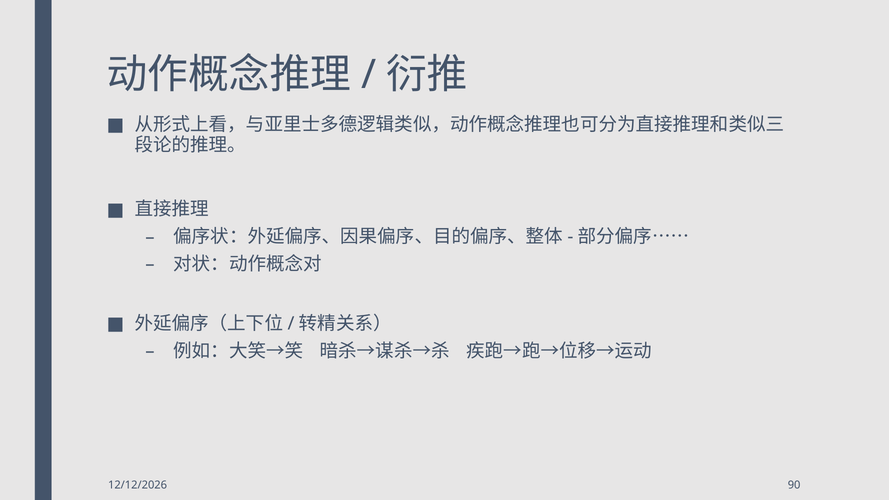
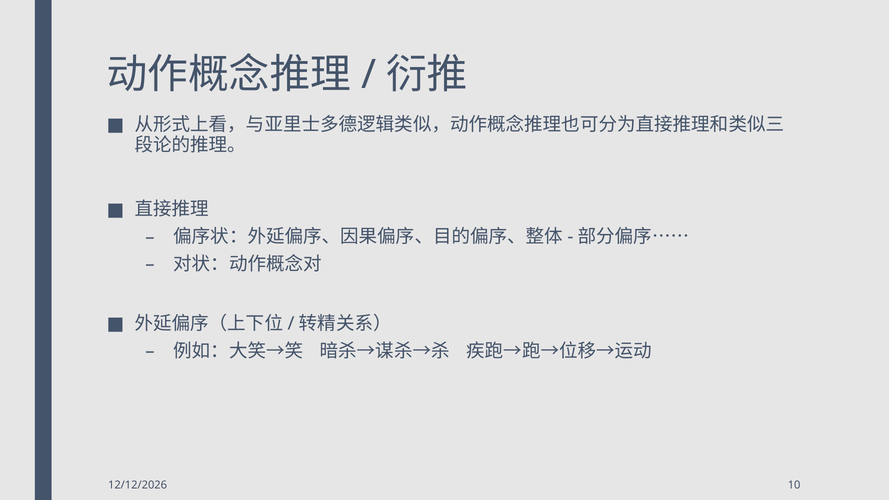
90: 90 -> 10
